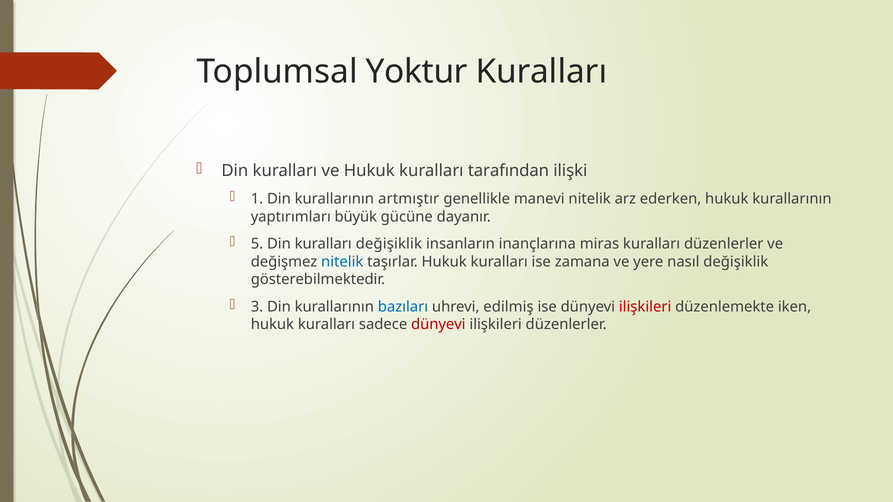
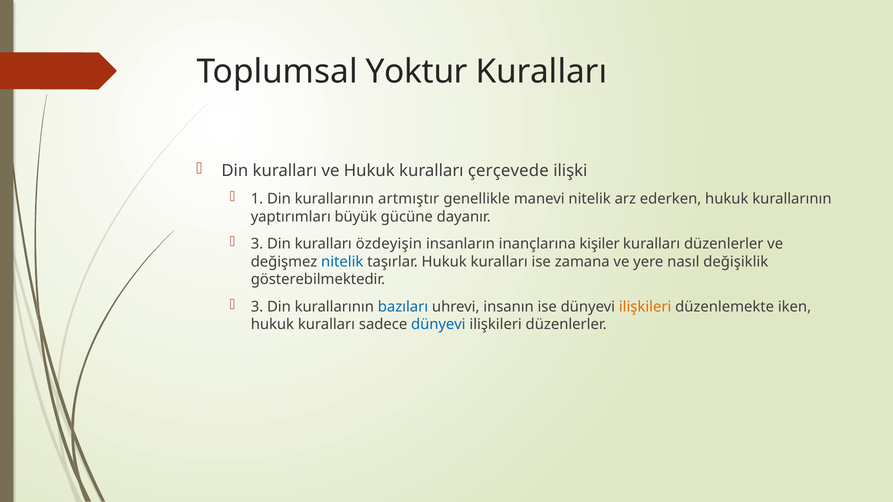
tarafından: tarafından -> çerçevede
5 at (257, 244): 5 -> 3
kuralları değişiklik: değişiklik -> özdeyişin
miras: miras -> kişiler
edilmiş: edilmiş -> insanın
ilişkileri at (645, 307) colour: red -> orange
dünyevi at (438, 325) colour: red -> blue
